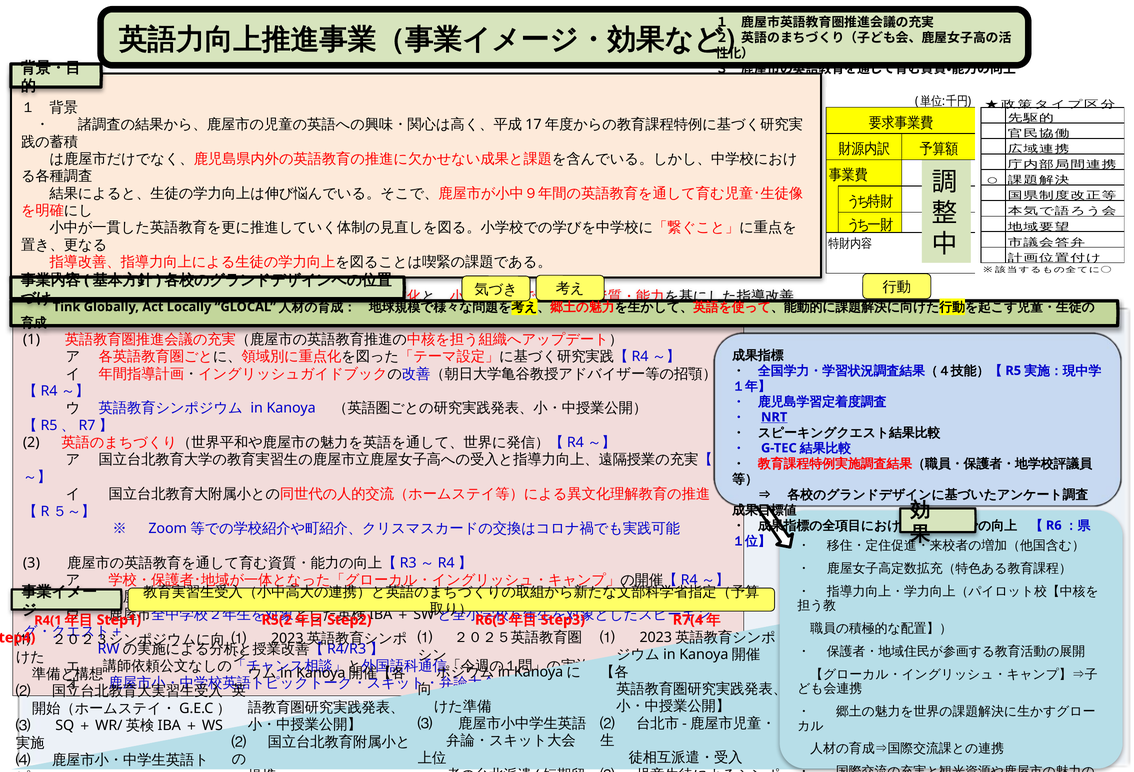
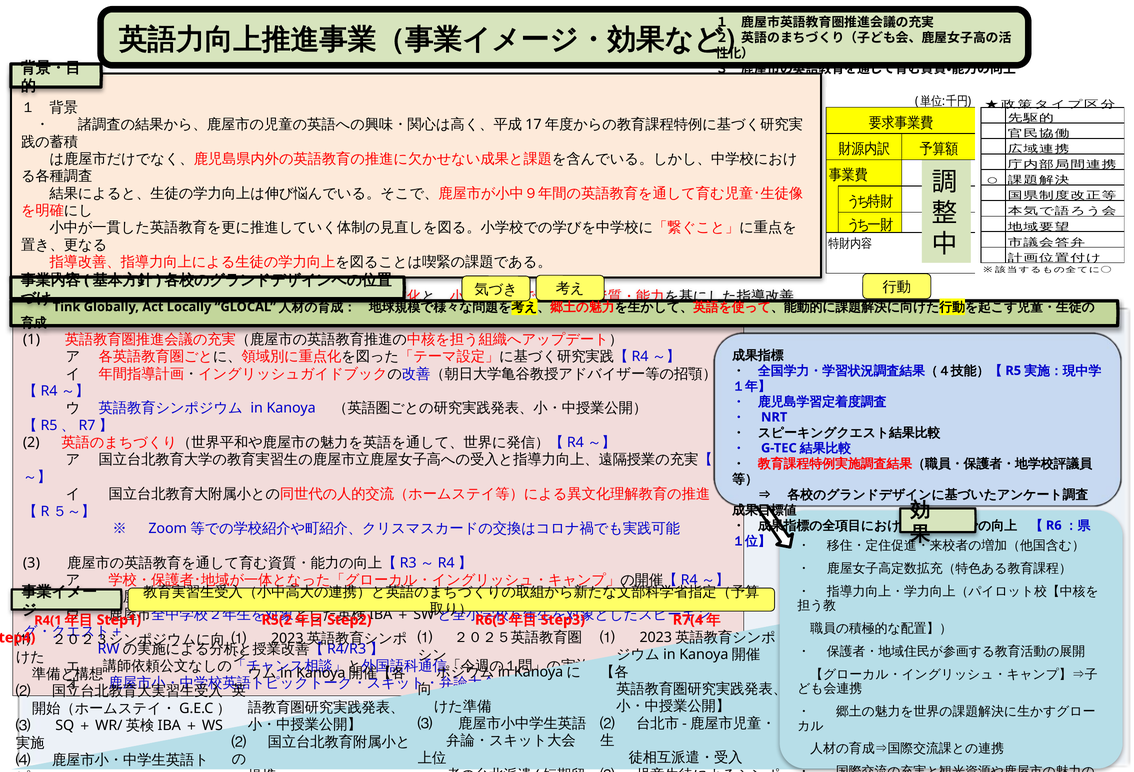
NRT underline: present -> none
